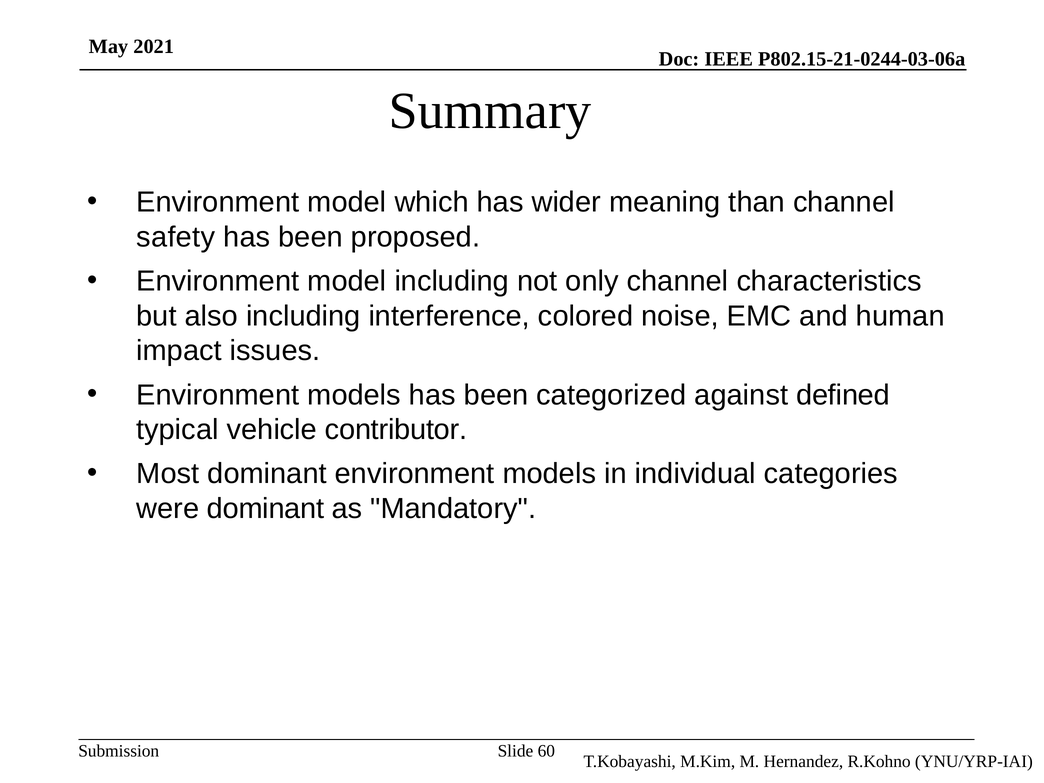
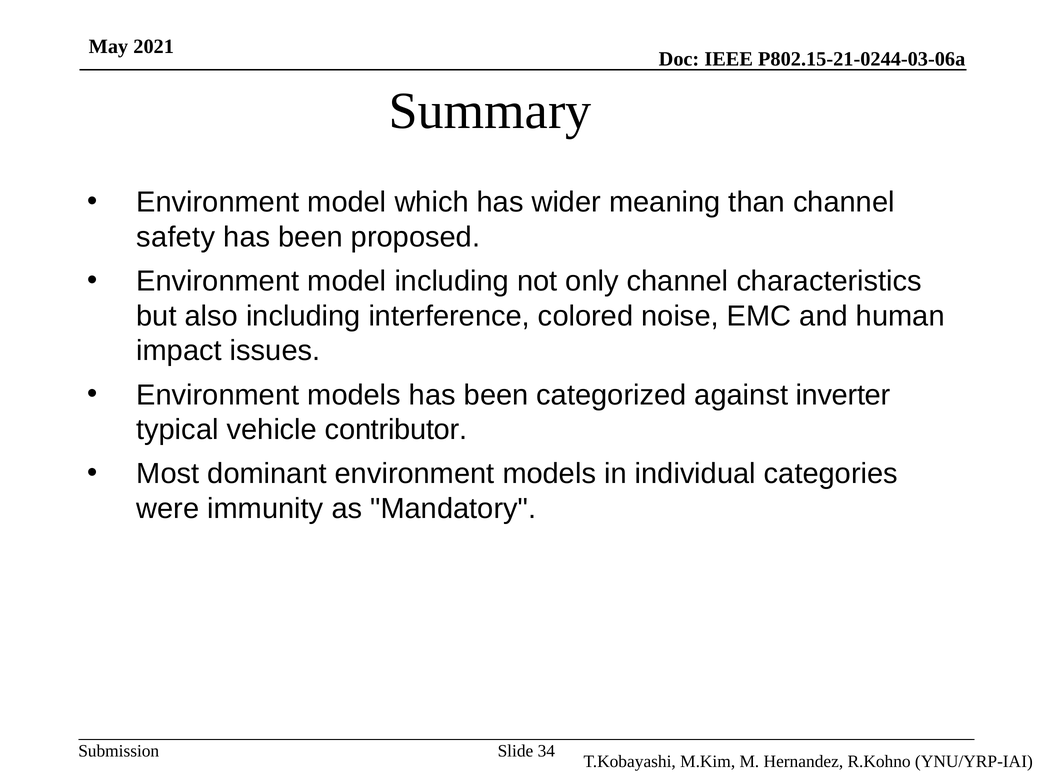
defined: defined -> inverter
were dominant: dominant -> immunity
60: 60 -> 34
